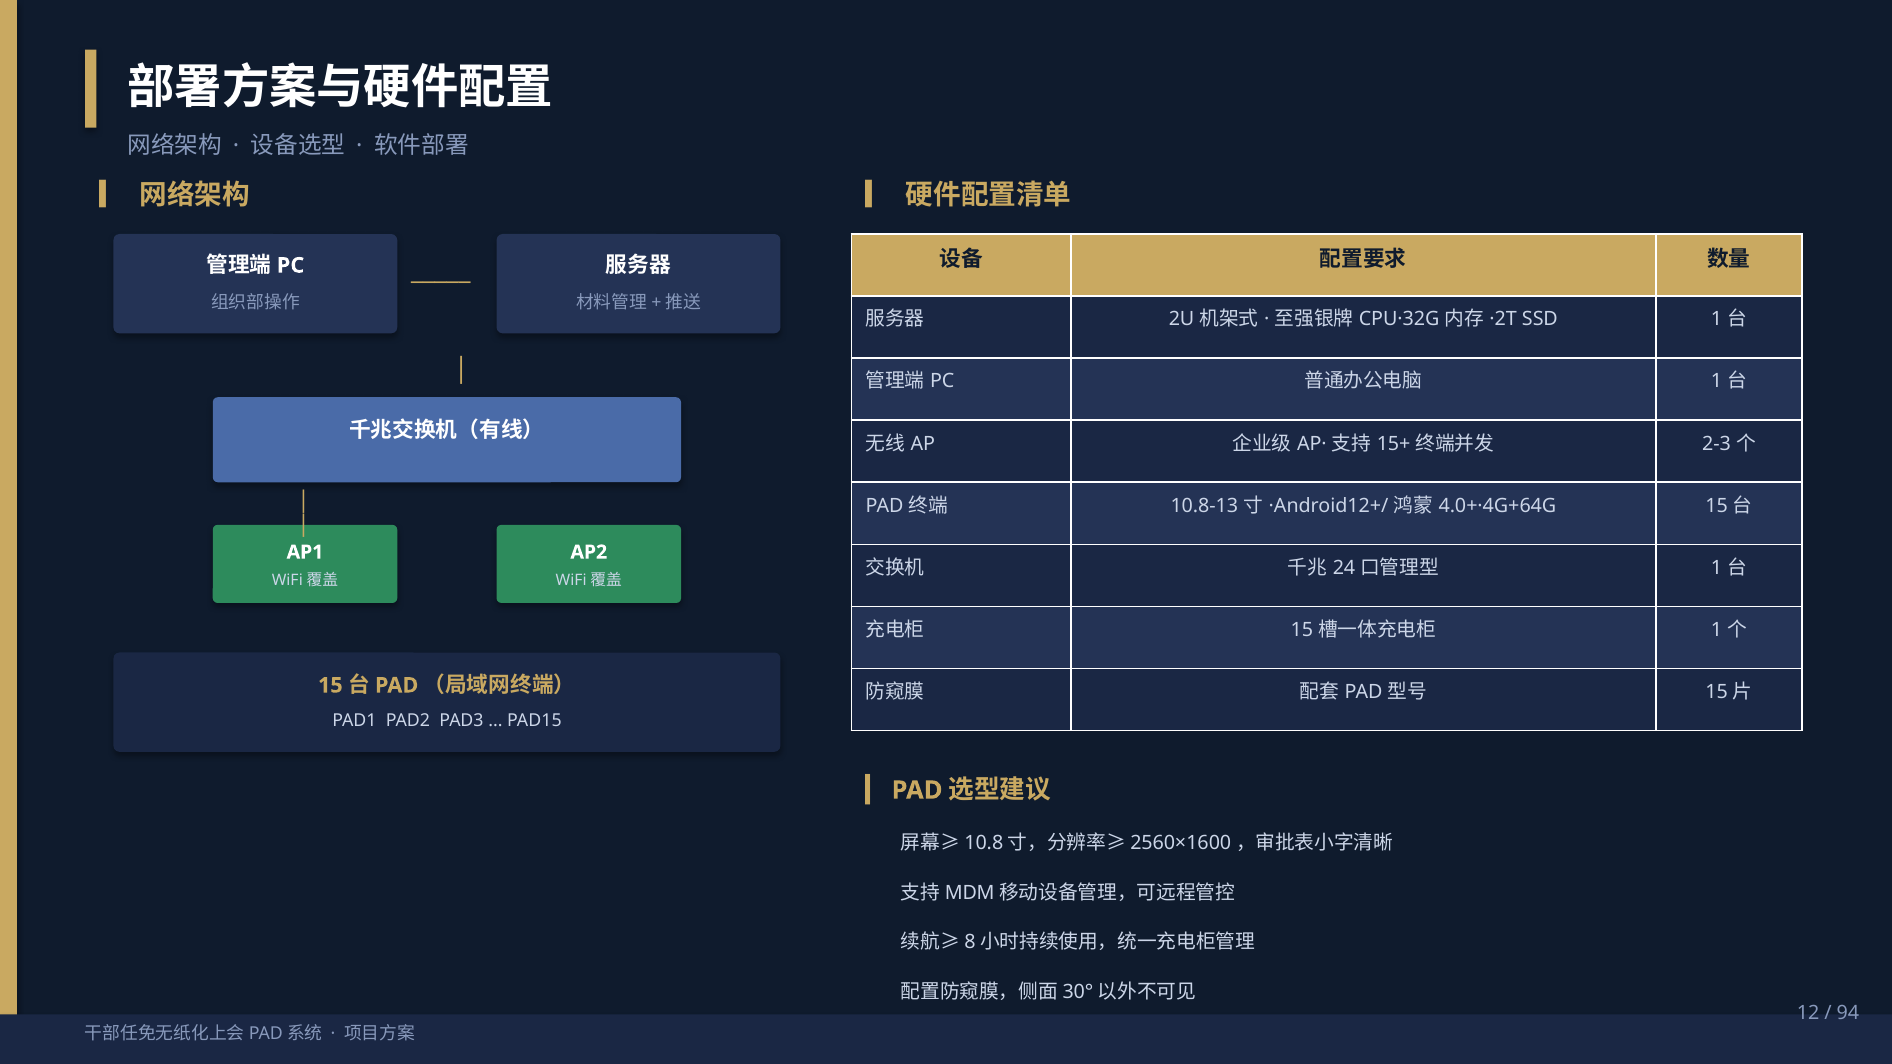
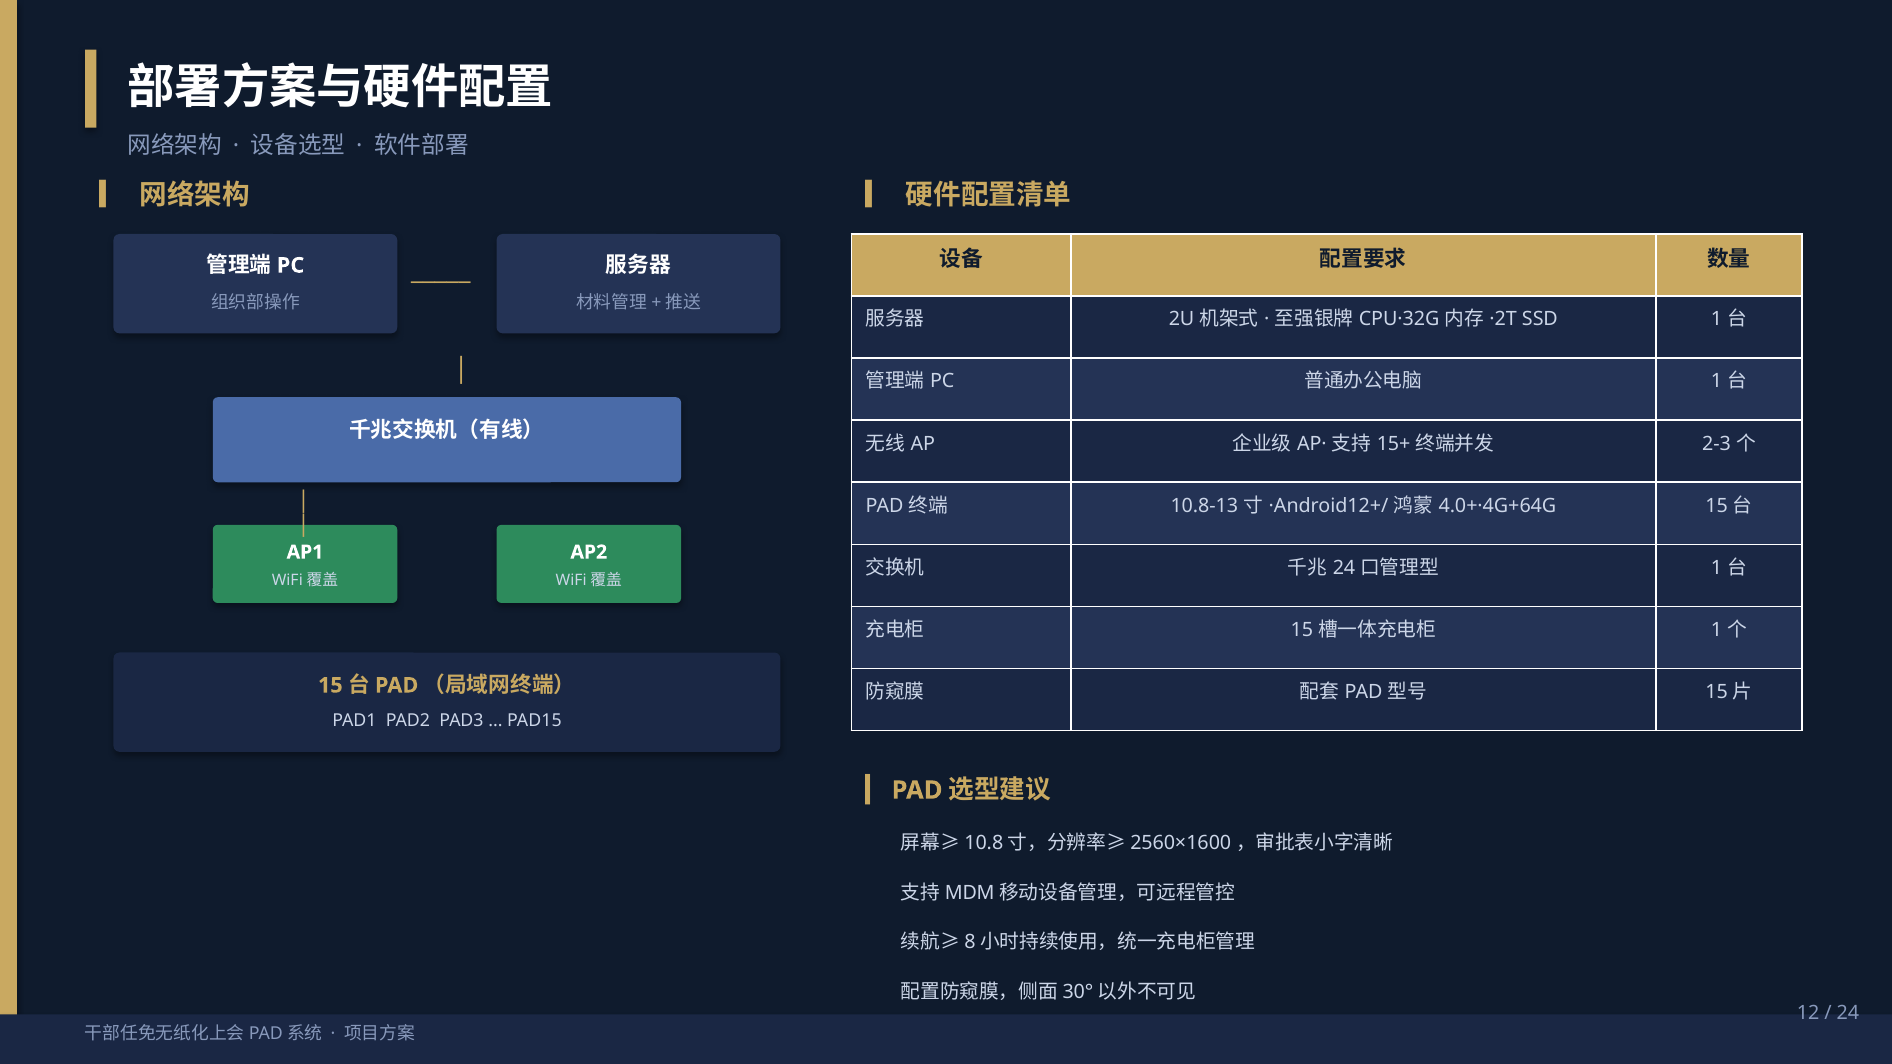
94 at (1848, 1013): 94 -> 24
